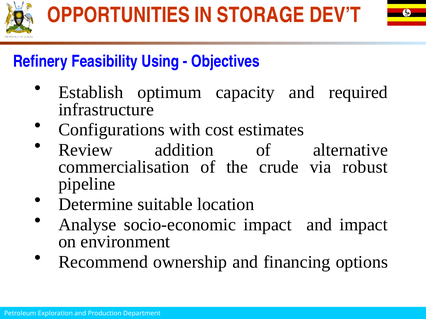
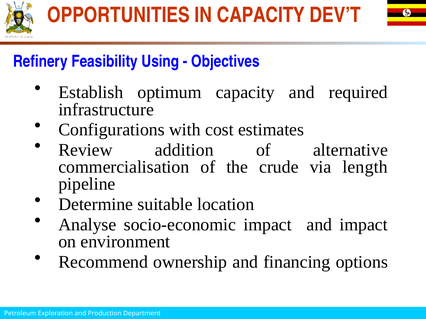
IN STORAGE: STORAGE -> CAPACITY
robust: robust -> length
